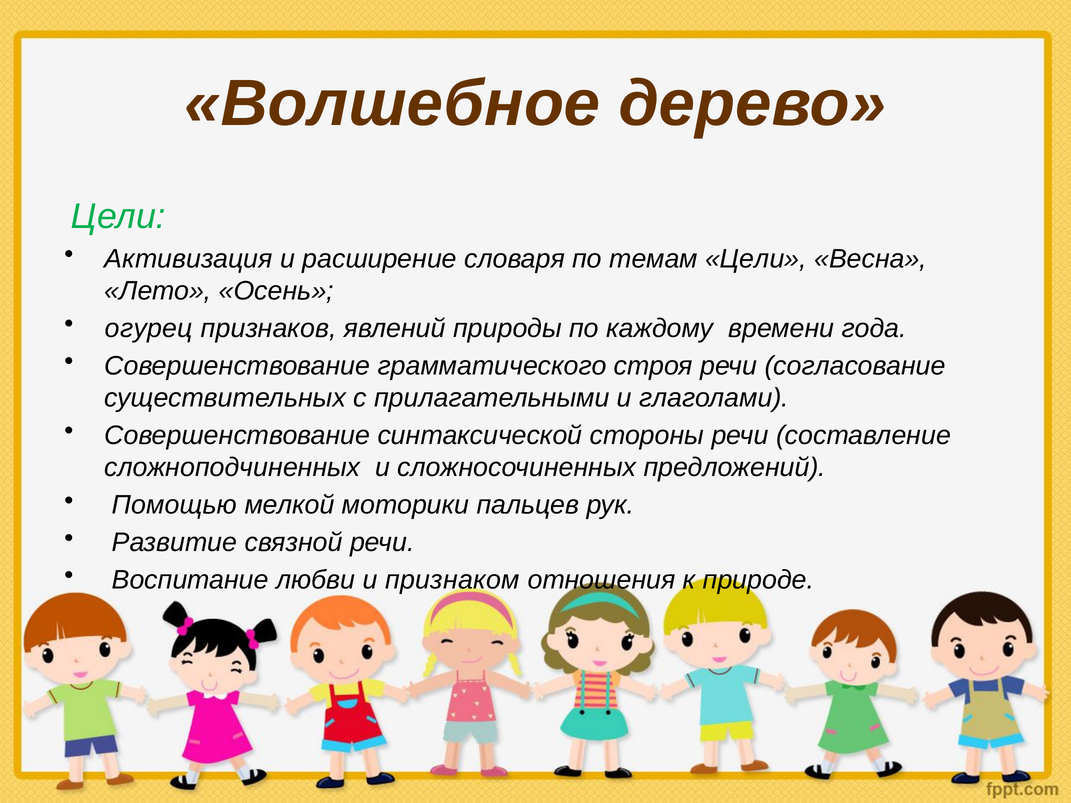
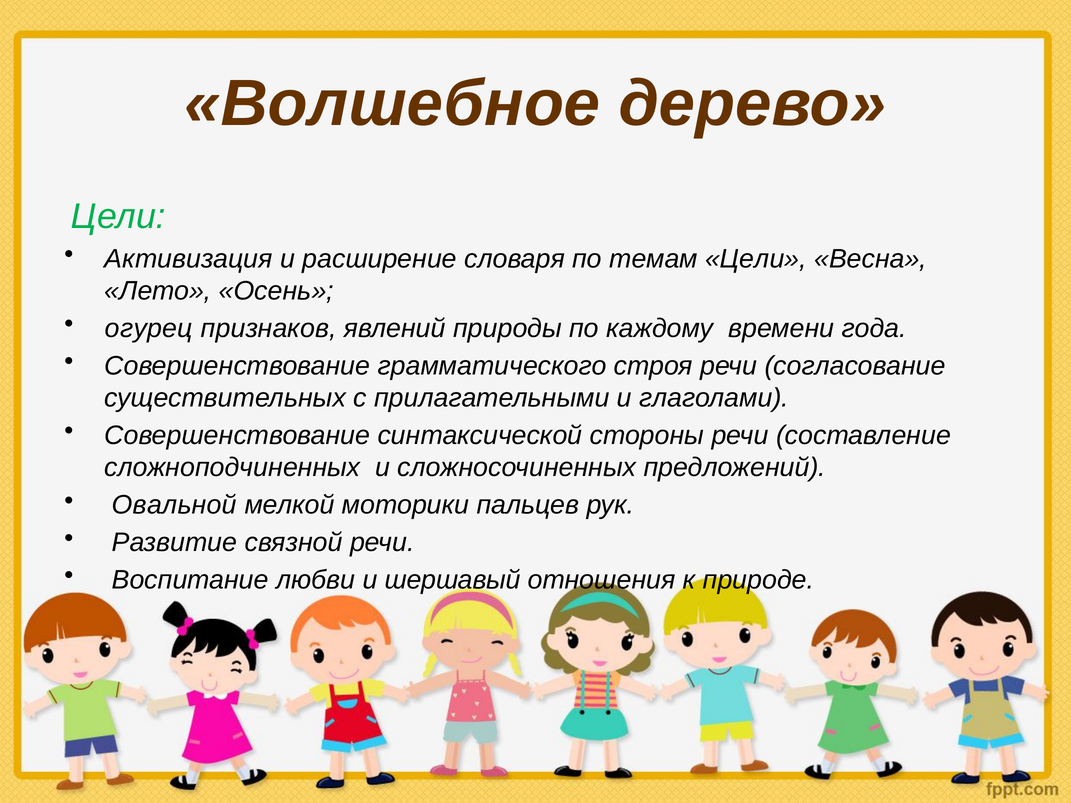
Помощью: Помощью -> Овальной
признаком: признаком -> шершавый
